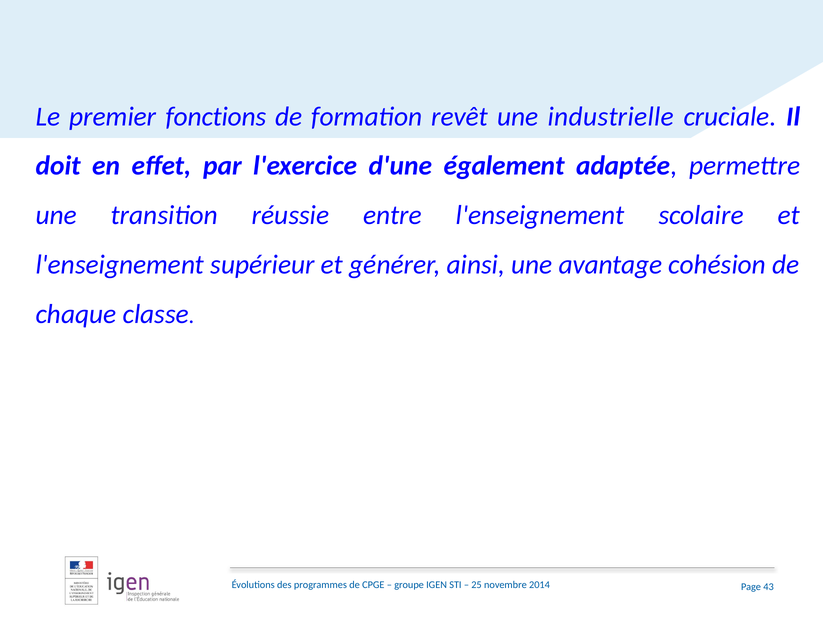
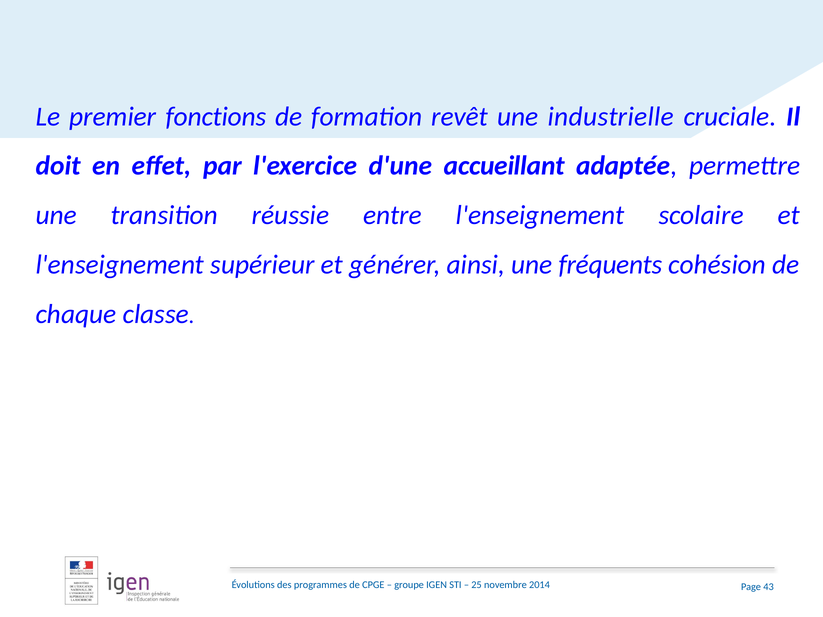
également: également -> accueillant
avantage: avantage -> fréquents
